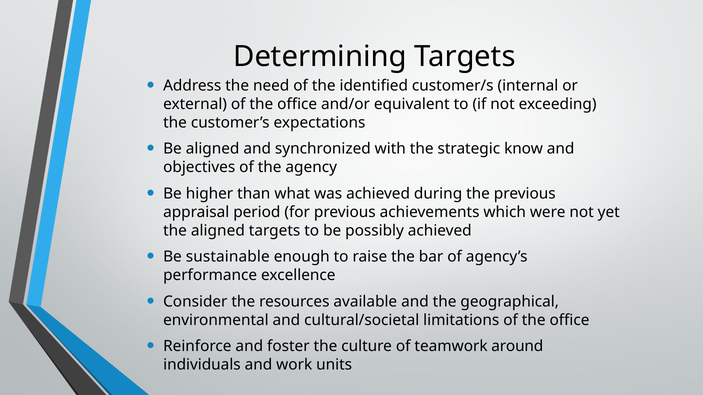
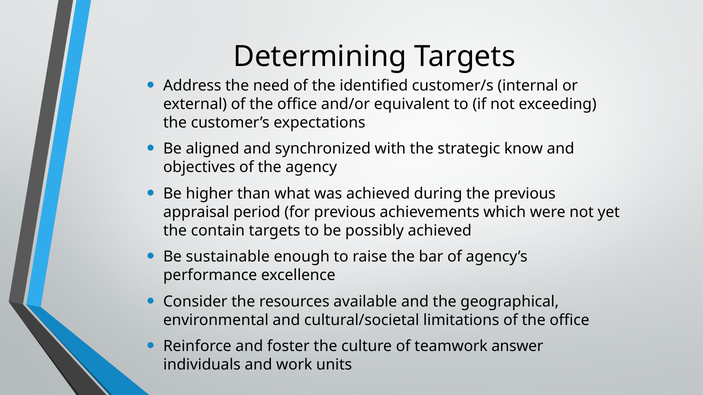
the aligned: aligned -> contain
around: around -> answer
